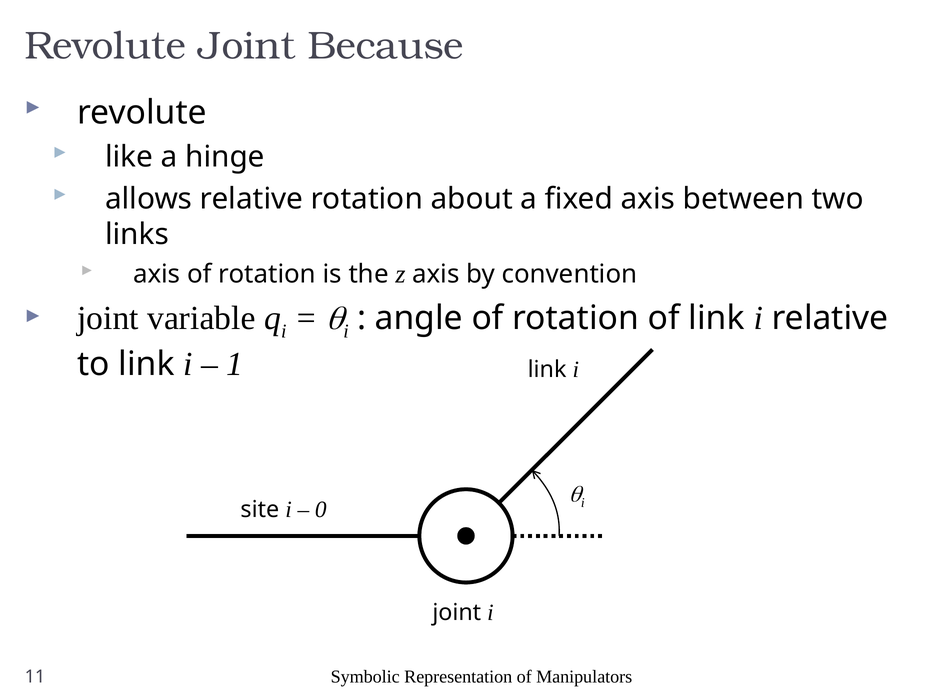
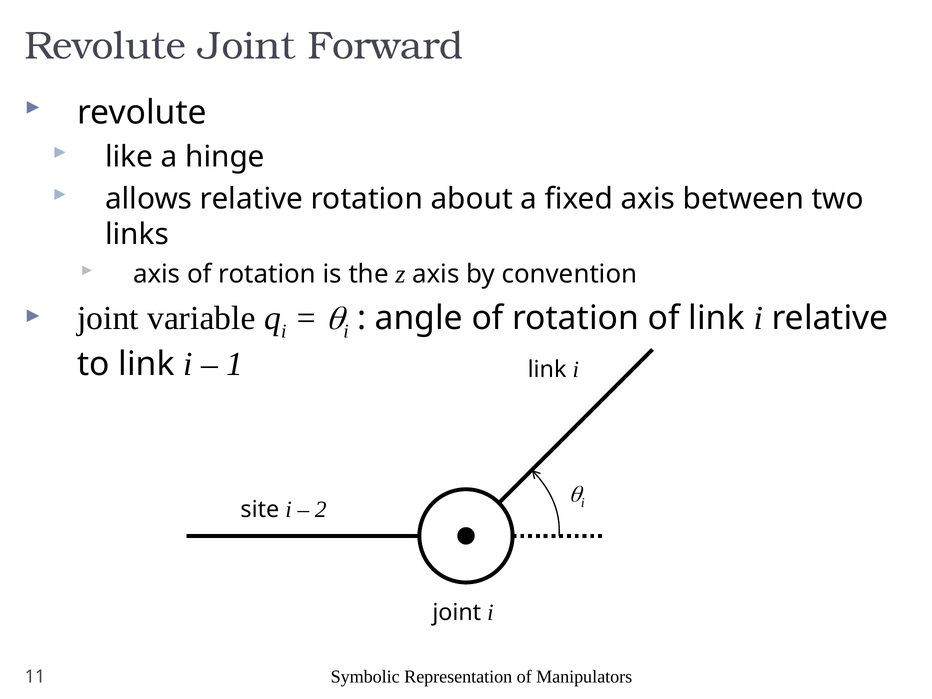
Because: Because -> Forward
0: 0 -> 2
